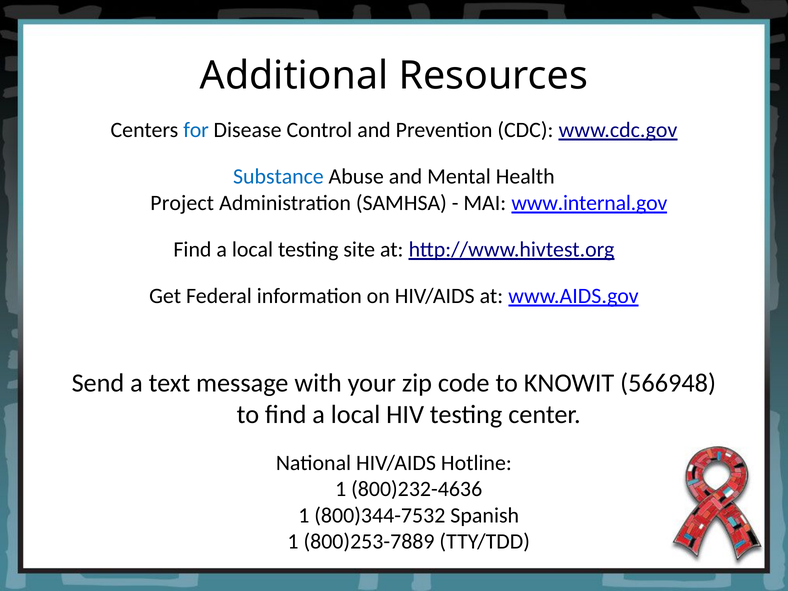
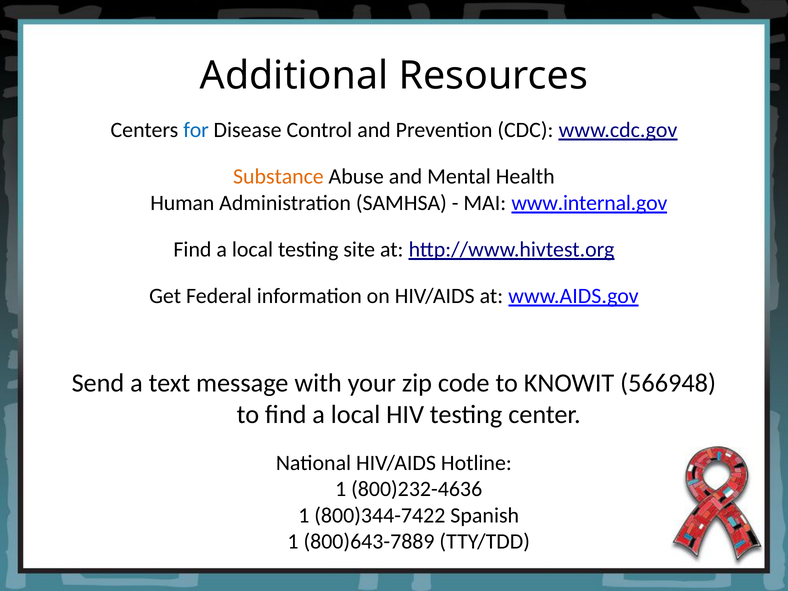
Substance colour: blue -> orange
Project: Project -> Human
800)344-7532: 800)344-7532 -> 800)344-7422
800)253-7889: 800)253-7889 -> 800)643-7889
